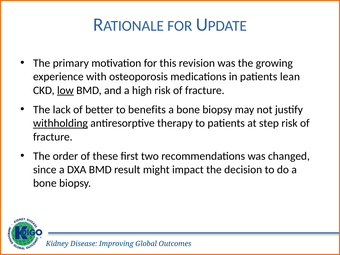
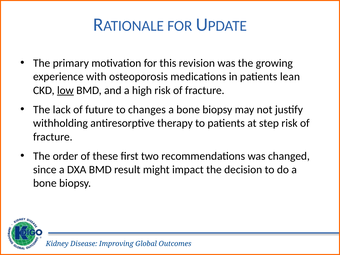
better: better -> future
benefits: benefits -> changes
withholding underline: present -> none
